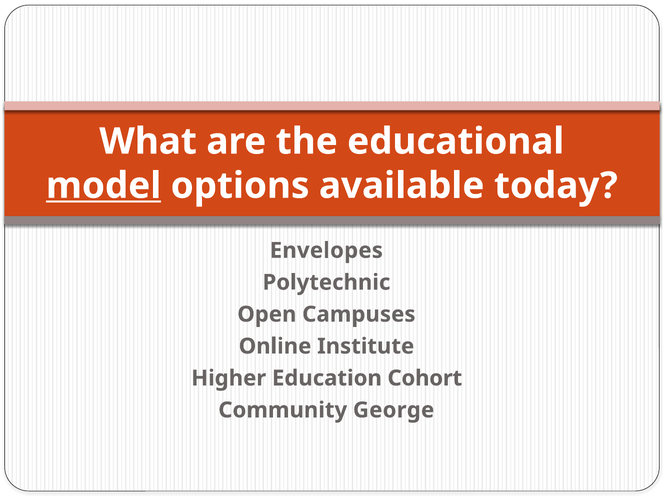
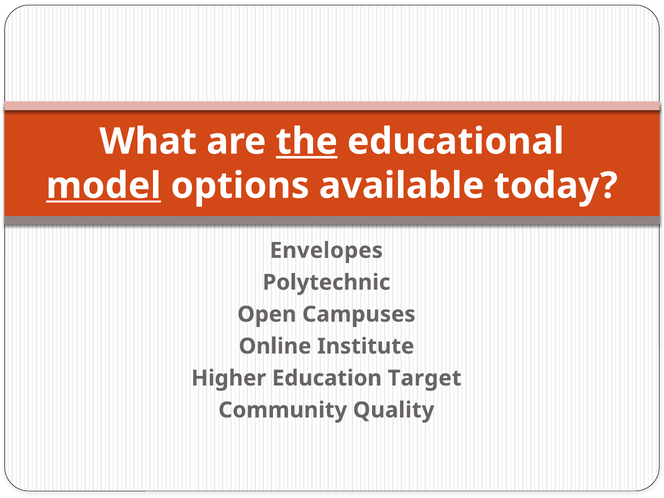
the underline: none -> present
Cohort: Cohort -> Target
George: George -> Quality
